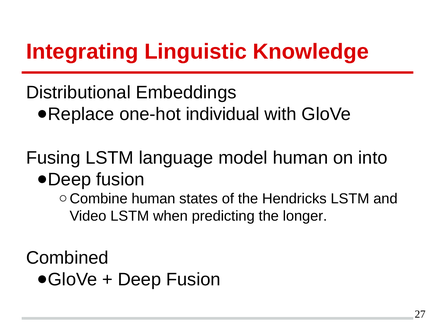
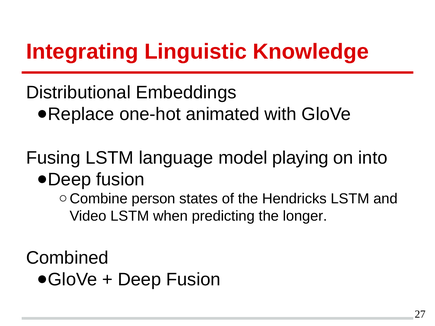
individual: individual -> animated
model human: human -> playing
human at (153, 199): human -> person
